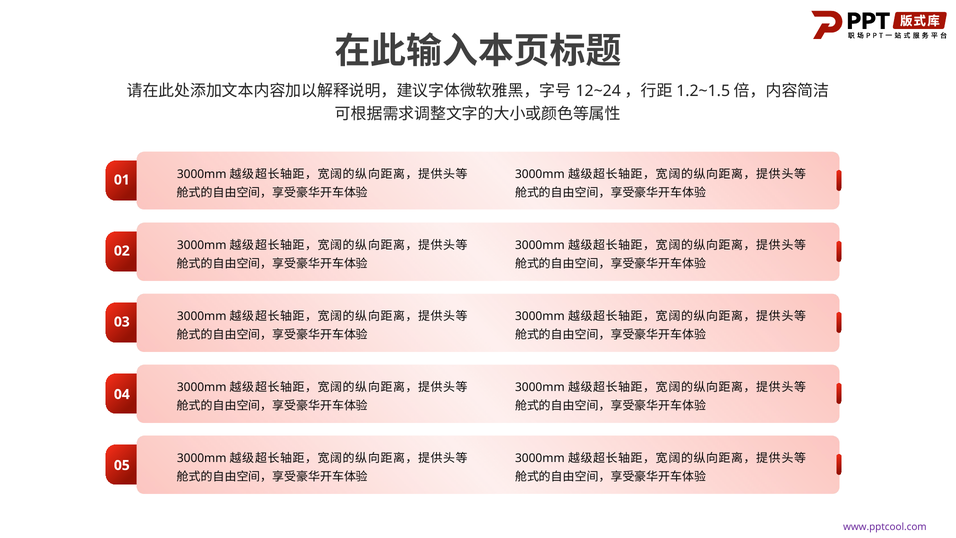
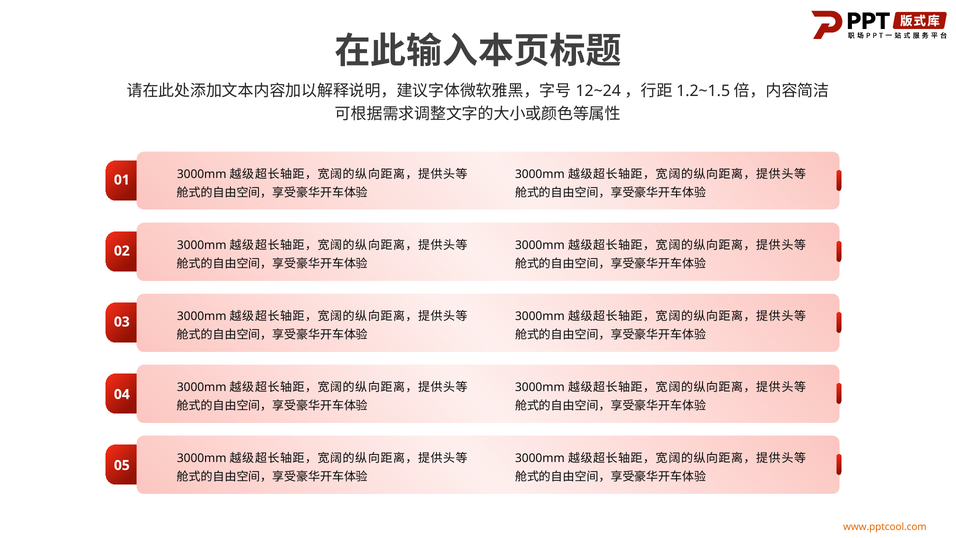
www.pptcool.com colour: purple -> orange
